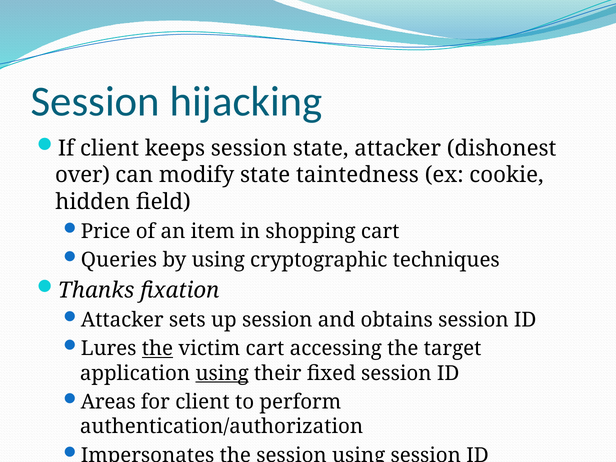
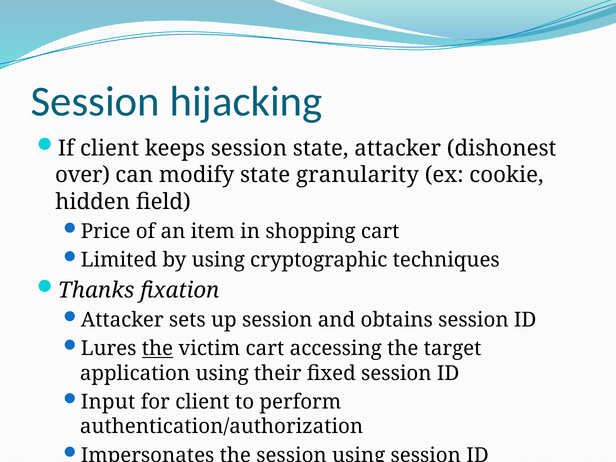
taintedness: taintedness -> granularity
Queries: Queries -> Limited
using at (222, 373) underline: present -> none
Areas: Areas -> Input
